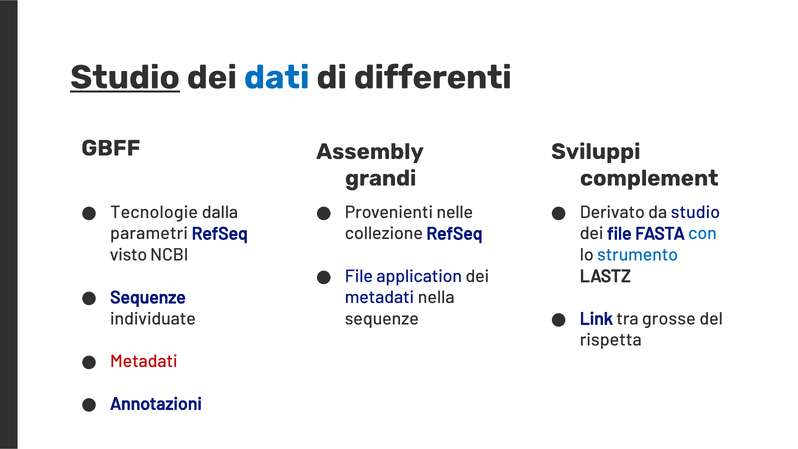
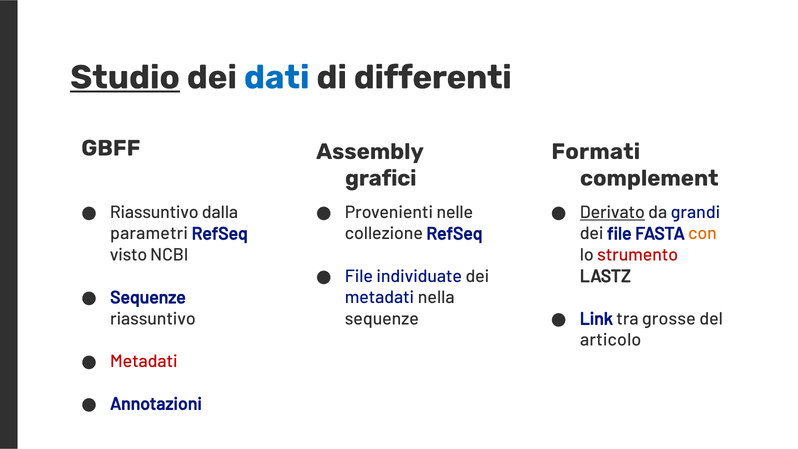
Sviluppi: Sviluppi -> Formati
grandi: grandi -> grafici
Tecnologie at (154, 212): Tecnologie -> Riassuntivo
Derivato underline: none -> present
da studio: studio -> grandi
con colour: blue -> orange
strumento colour: blue -> red
application: application -> individuate
individuate at (153, 319): individuate -> riassuntivo
rispetta: rispetta -> articolo
